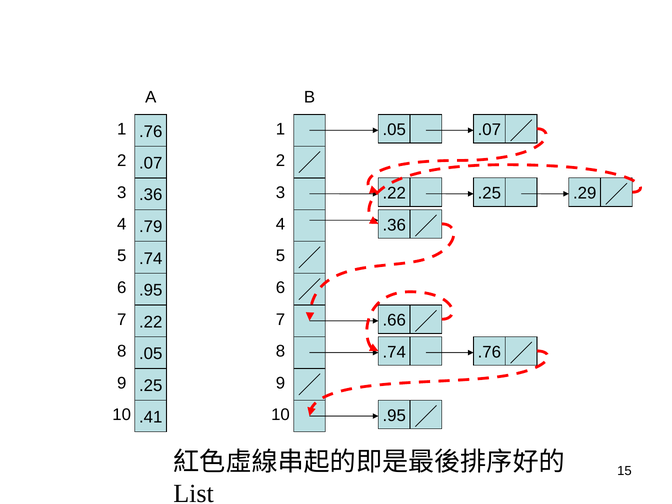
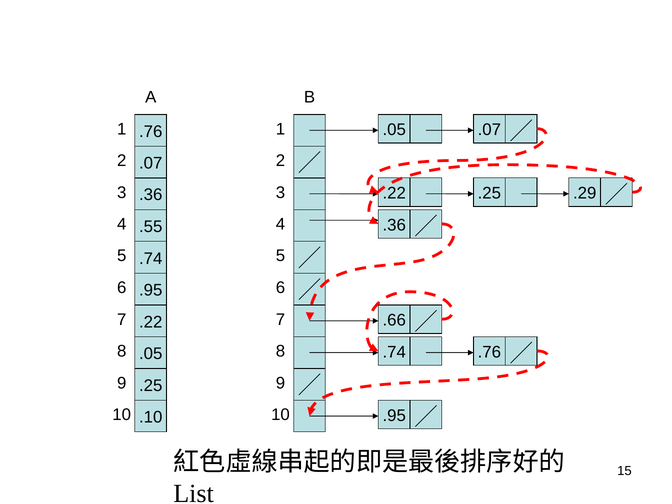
.79: .79 -> .55
.41: .41 -> .10
